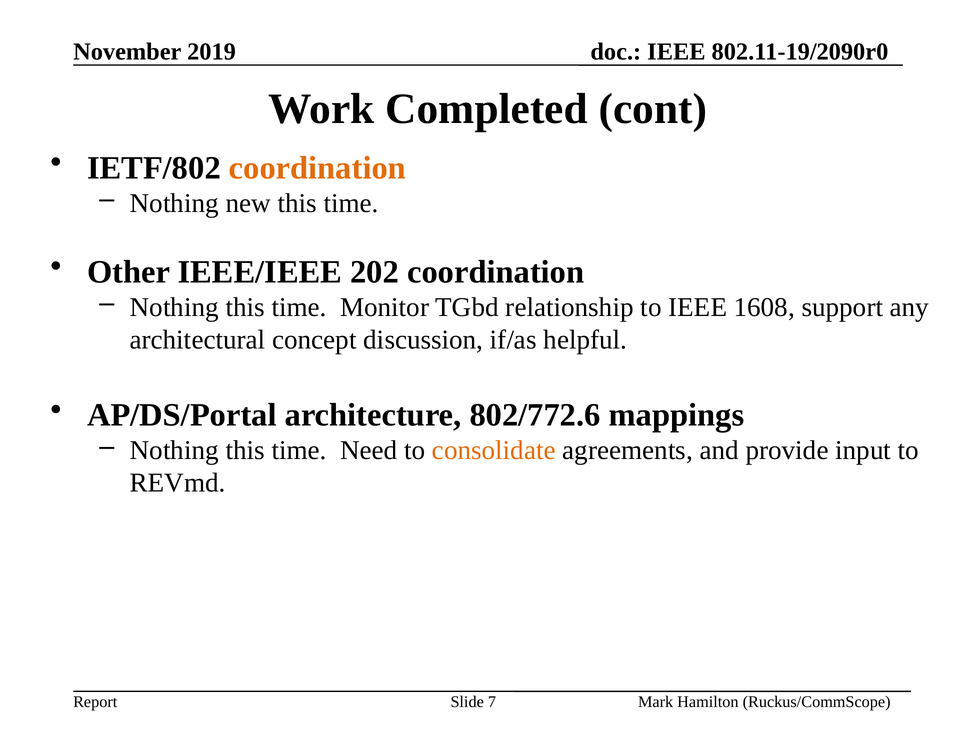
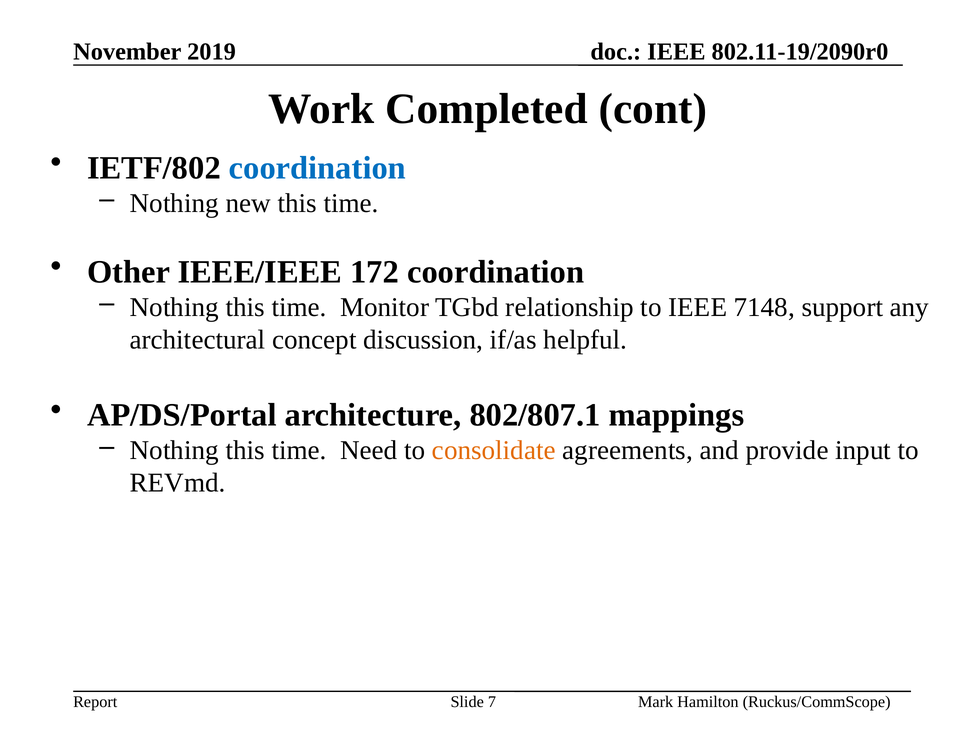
coordination at (317, 168) colour: orange -> blue
202: 202 -> 172
1608: 1608 -> 7148
802/772.6: 802/772.6 -> 802/807.1
